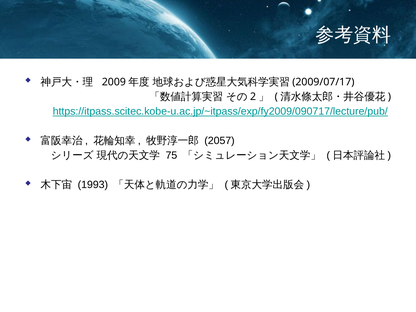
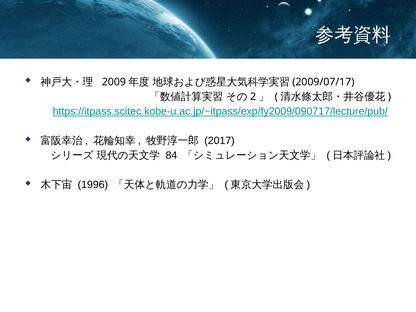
2057: 2057 -> 2017
75: 75 -> 84
1993: 1993 -> 1996
